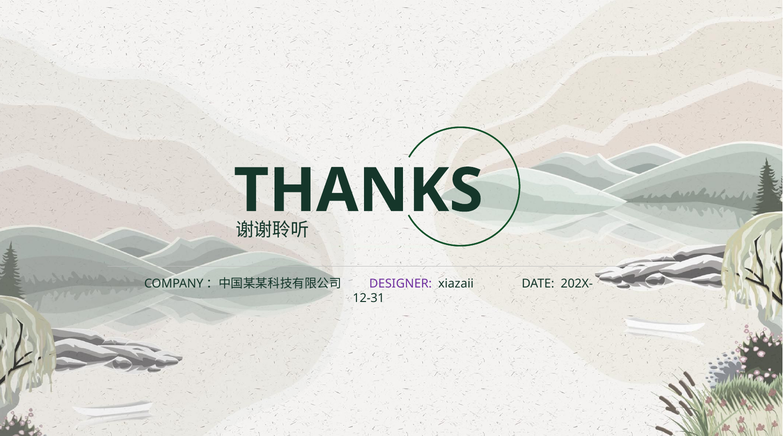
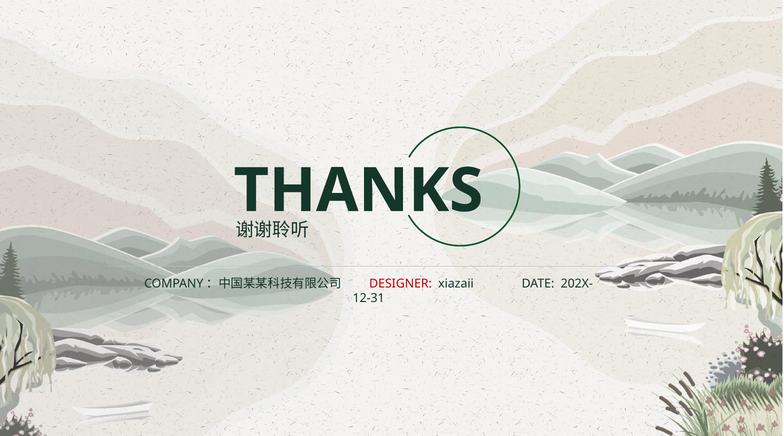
DESIGNER colour: purple -> red
